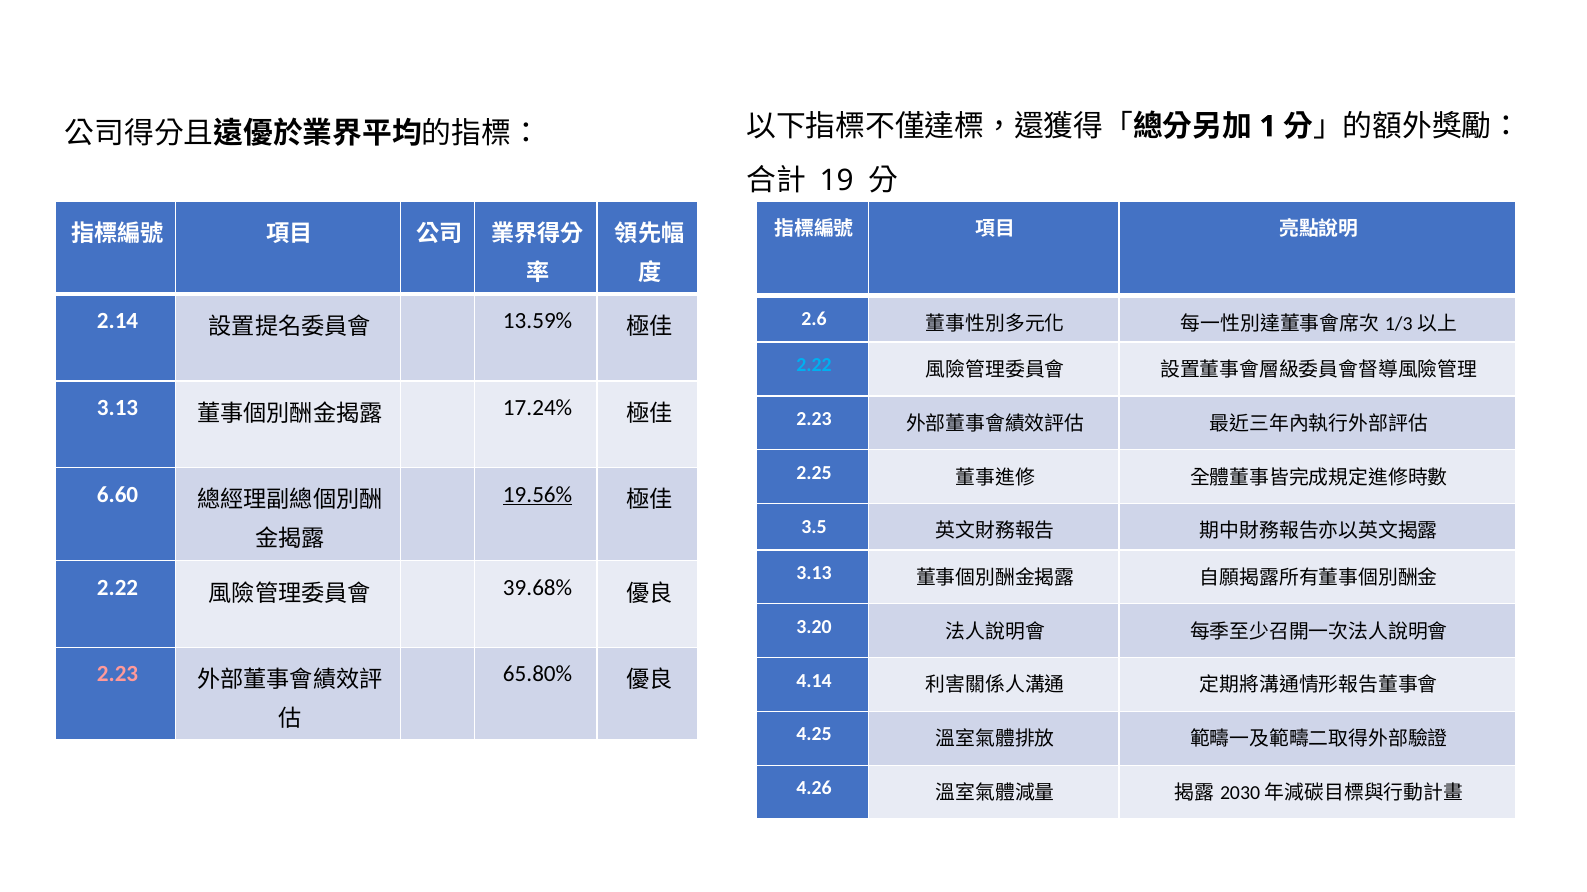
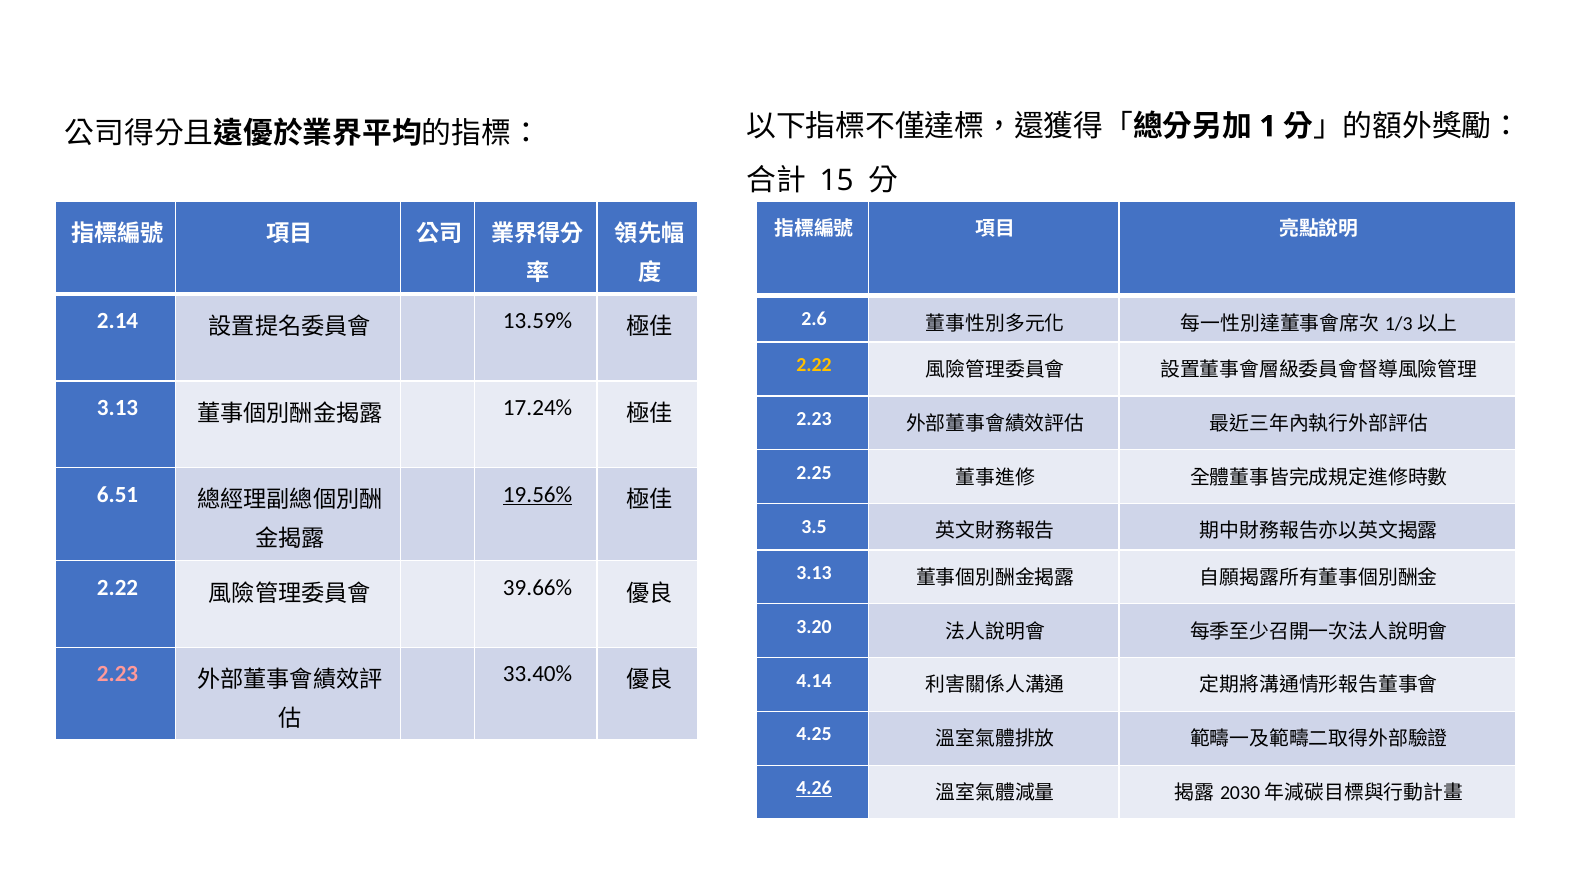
19: 19 -> 15
2.22 at (814, 365) colour: light blue -> yellow
6.60: 6.60 -> 6.51
39.68%: 39.68% -> 39.66%
65.80%: 65.80% -> 33.40%
4.26 underline: none -> present
